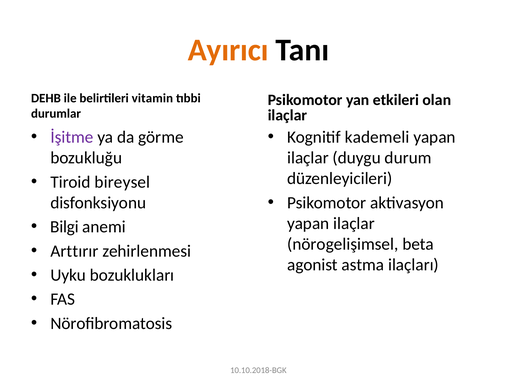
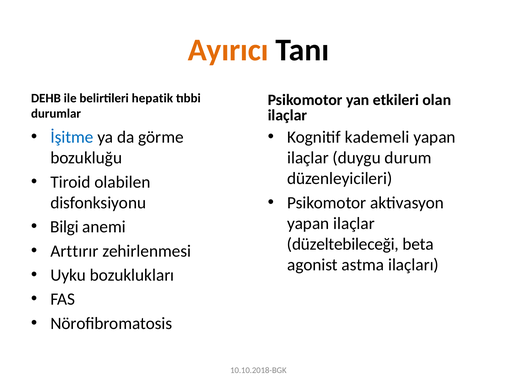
vitamin: vitamin -> hepatik
İşitme colour: purple -> blue
bireysel: bireysel -> olabilen
nörogelişimsel: nörogelişimsel -> düzeltebileceği
